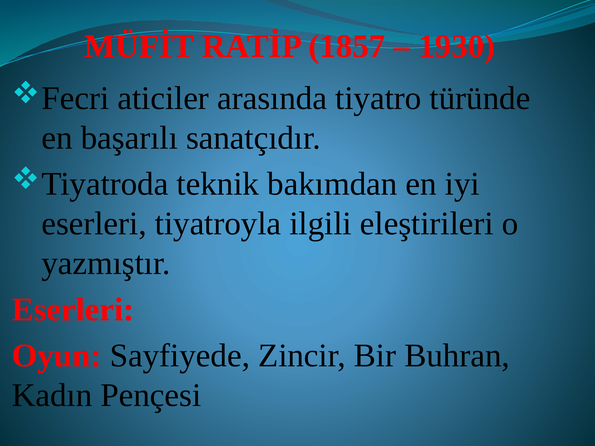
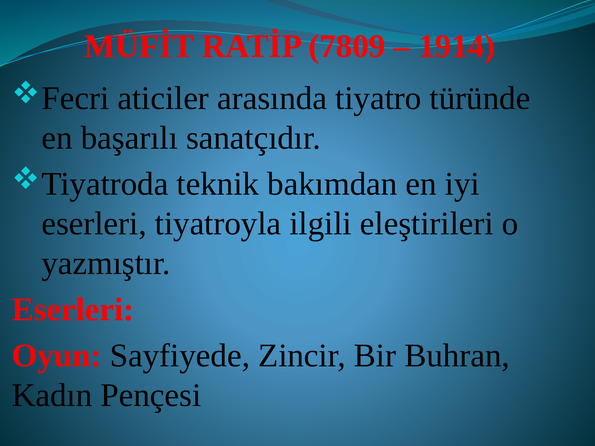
1857: 1857 -> 7809
1930: 1930 -> 1914
